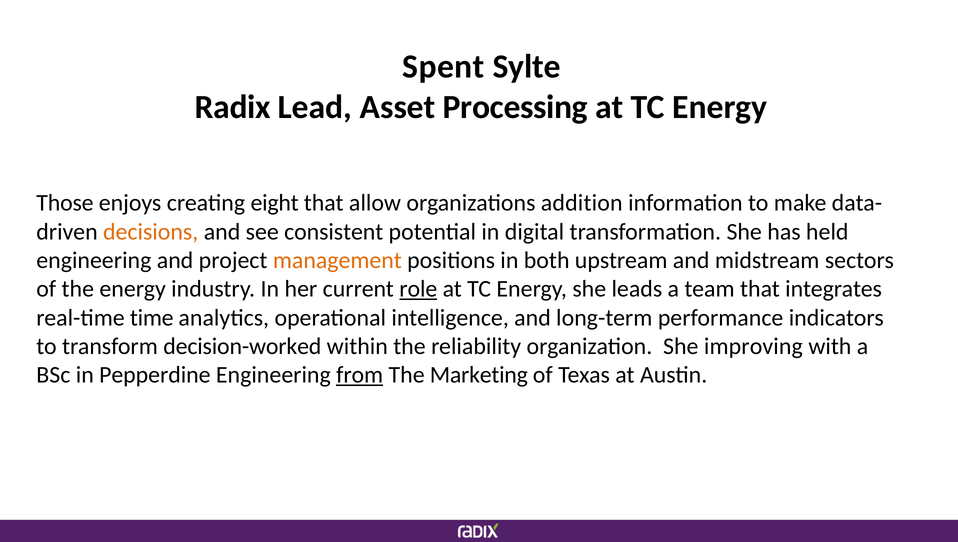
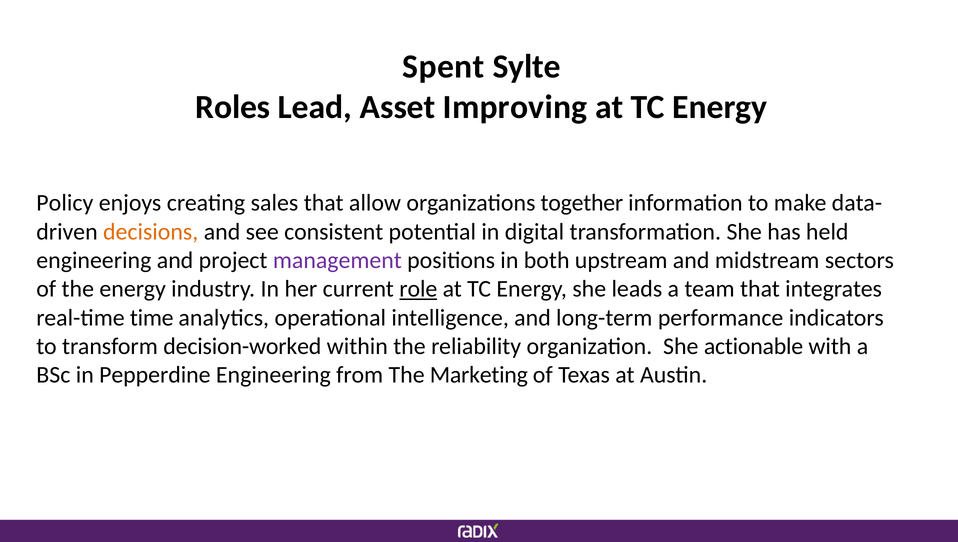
Radix: Radix -> Roles
Processing: Processing -> Improving
Those: Those -> Policy
eight: eight -> sales
addition: addition -> together
management colour: orange -> purple
improving: improving -> actionable
from underline: present -> none
